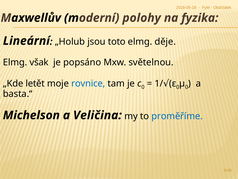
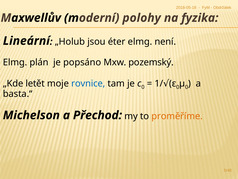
toto: toto -> éter
děje: děje -> není
však: však -> plán
světelnou: světelnou -> pozemský
Veličina: Veličina -> Přechod
proměříme colour: blue -> orange
